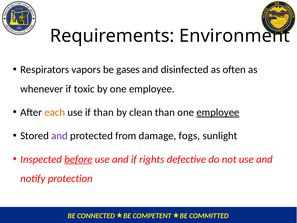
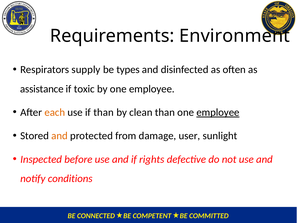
vapors: vapors -> supply
gases: gases -> types
whenever: whenever -> assistance
and at (60, 136) colour: purple -> orange
fogs: fogs -> user
before underline: present -> none
protection: protection -> conditions
